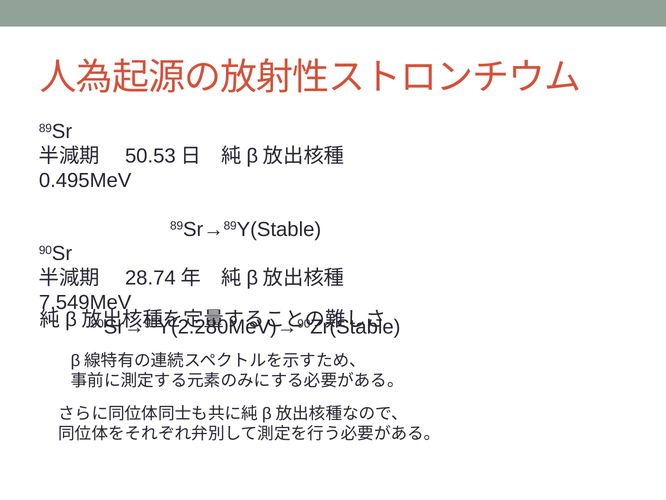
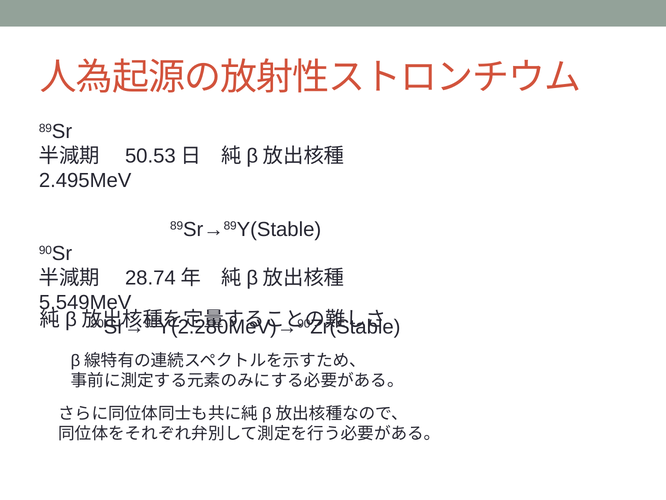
0.495MeV: 0.495MeV -> 2.495MeV
7.549MeV: 7.549MeV -> 5.549MeV
